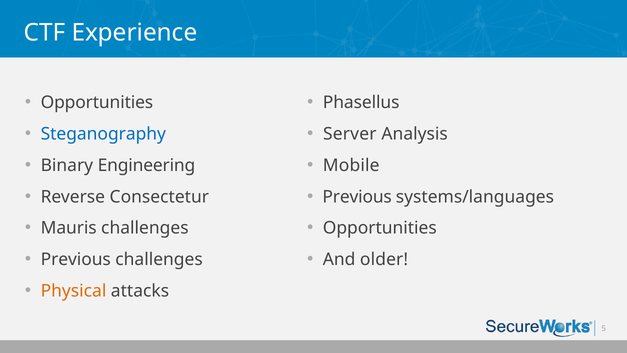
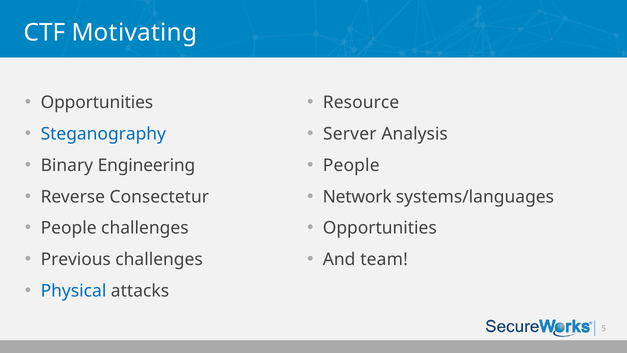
Experience: Experience -> Motivating
Phasellus: Phasellus -> Resource
Mobile at (351, 165): Mobile -> People
Previous at (357, 197): Previous -> Network
Mauris at (69, 228): Mauris -> People
older: older -> team
Physical colour: orange -> blue
